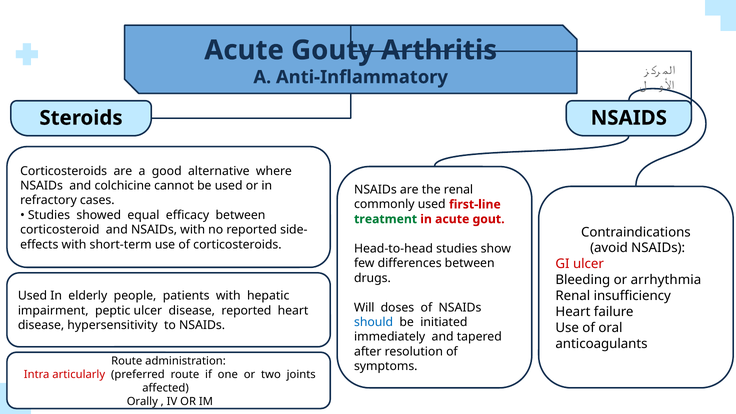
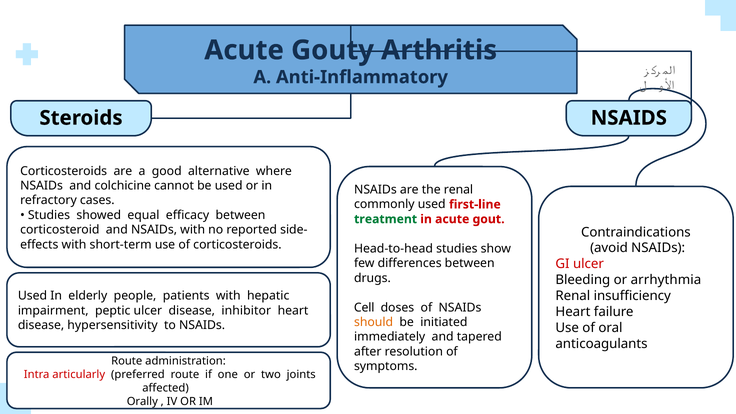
Will: Will -> Cell
disease reported: reported -> inhibitor
should colour: blue -> orange
